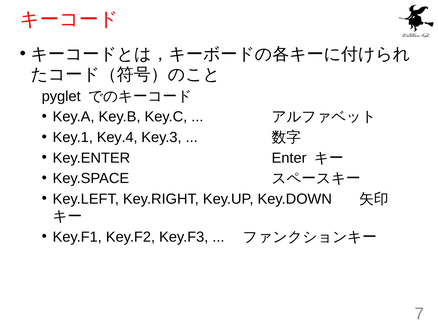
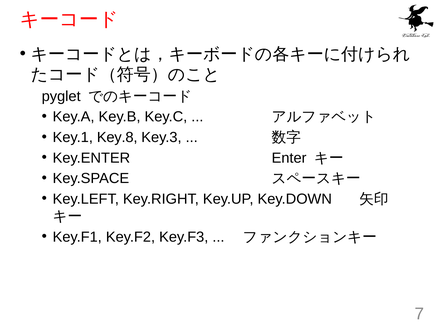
Key.4: Key.4 -> Key.8
